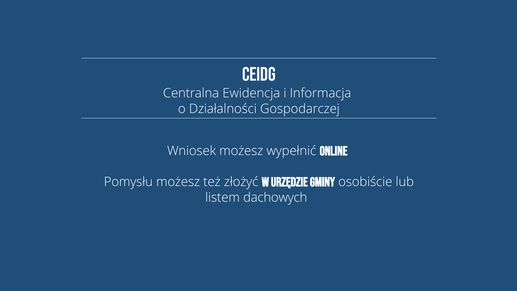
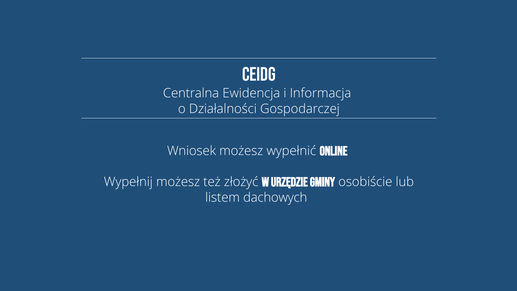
Pomysłu: Pomysłu -> Wypełnij
